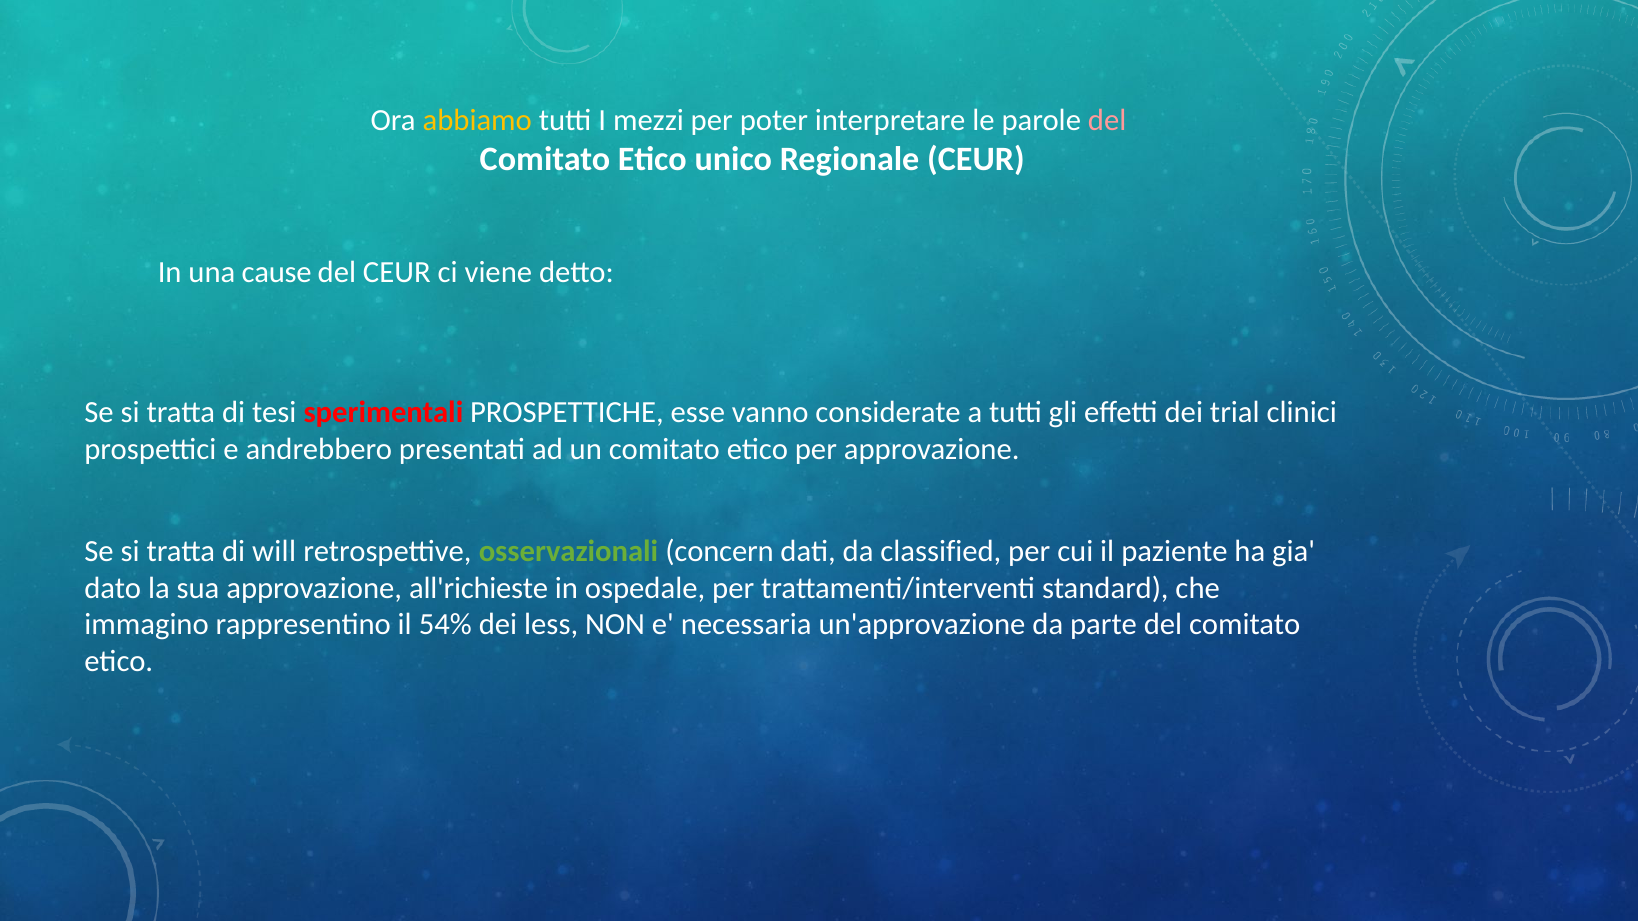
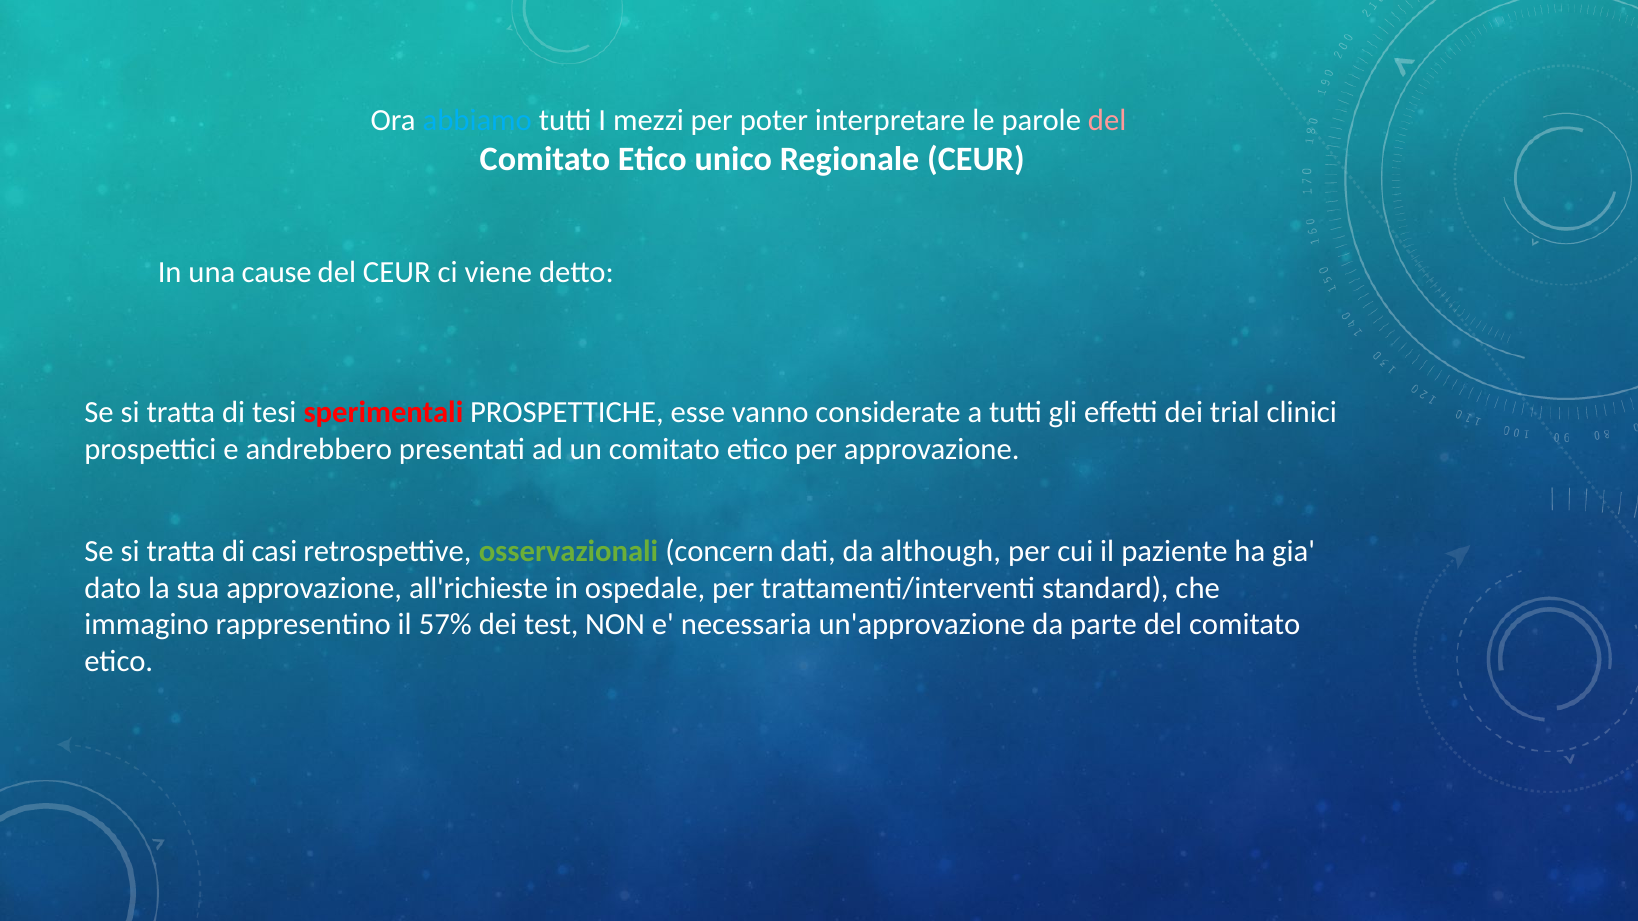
abbiamo colour: yellow -> light blue
will: will -> casi
classified: classified -> although
54%: 54% -> 57%
less: less -> test
